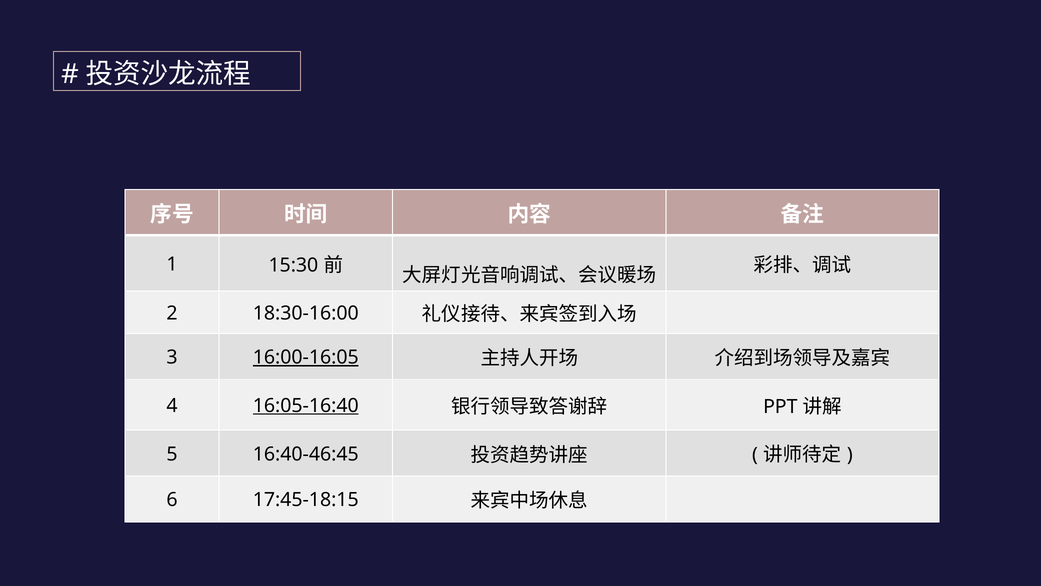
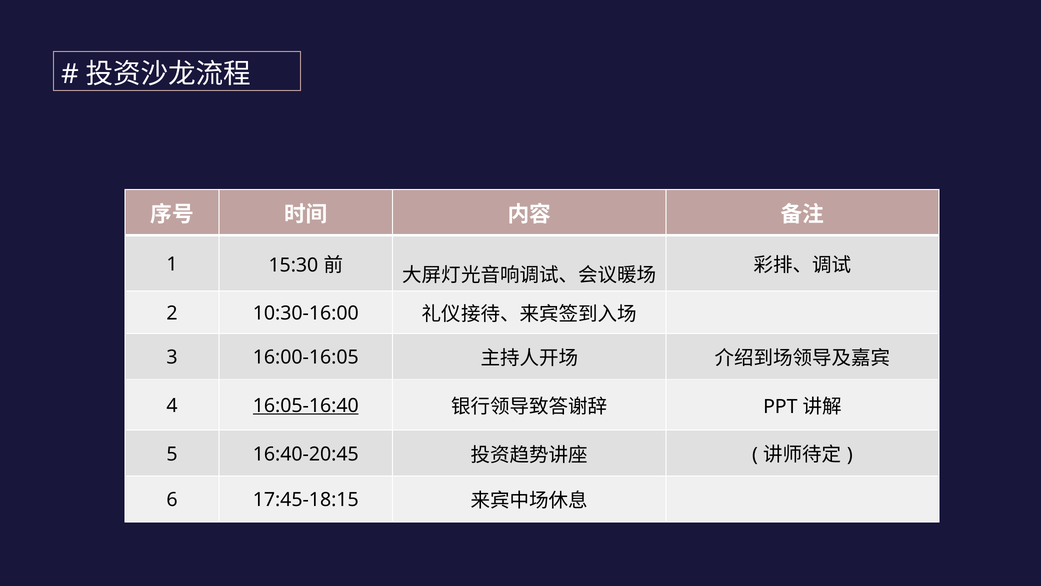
18:30-16:00: 18:30-16:00 -> 10:30-16:00
16:00-16:05 underline: present -> none
16:40-46:45: 16:40-46:45 -> 16:40-20:45
